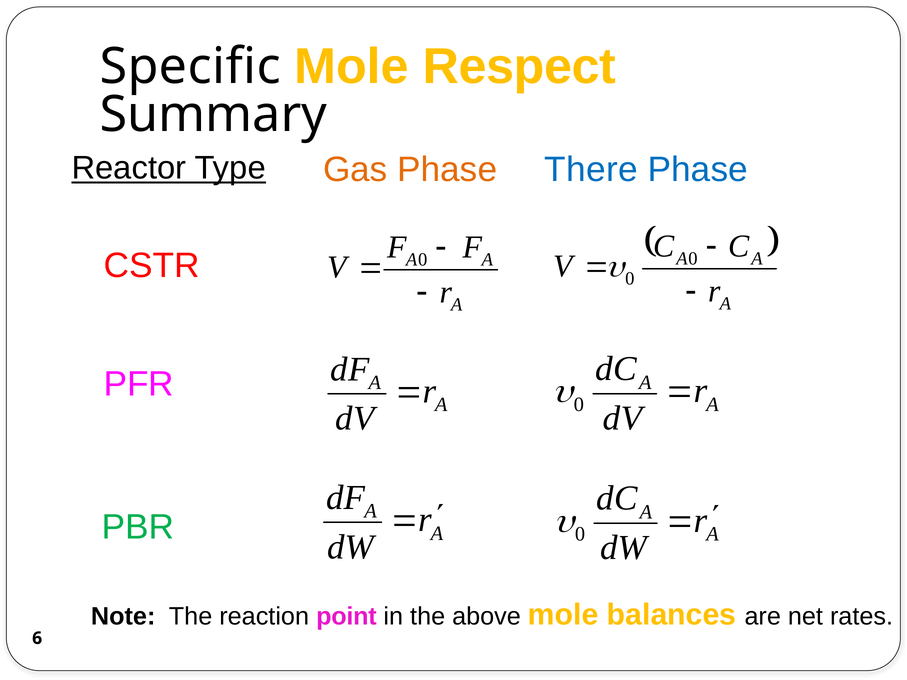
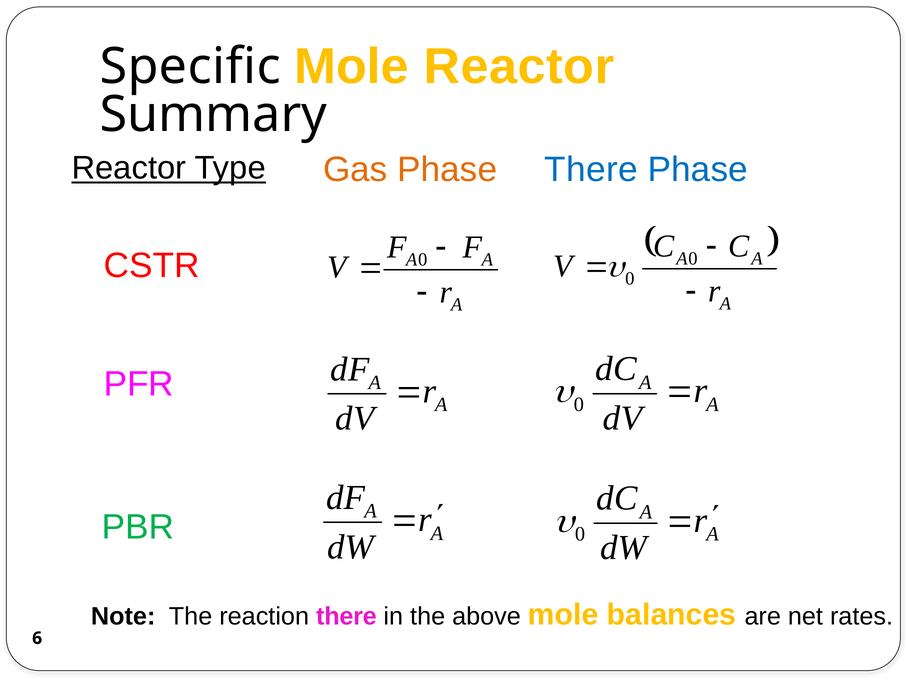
Mole Respect: Respect -> Reactor
reaction point: point -> there
